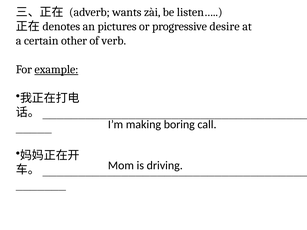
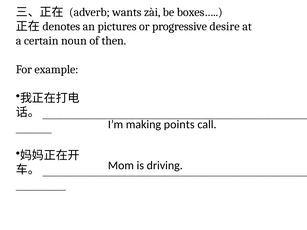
listen…: listen… -> boxes…
other: other -> noun
verb: verb -> then
example underline: present -> none
boring: boring -> points
